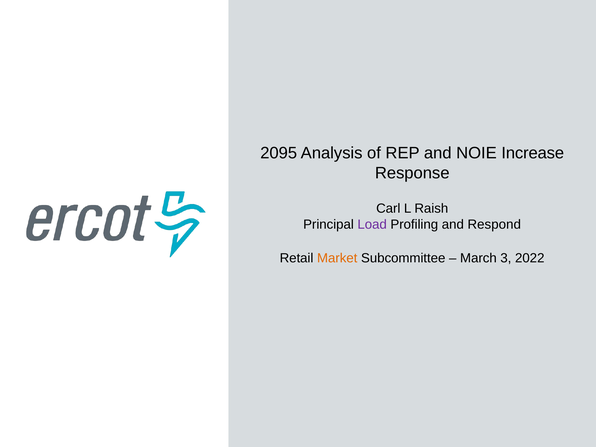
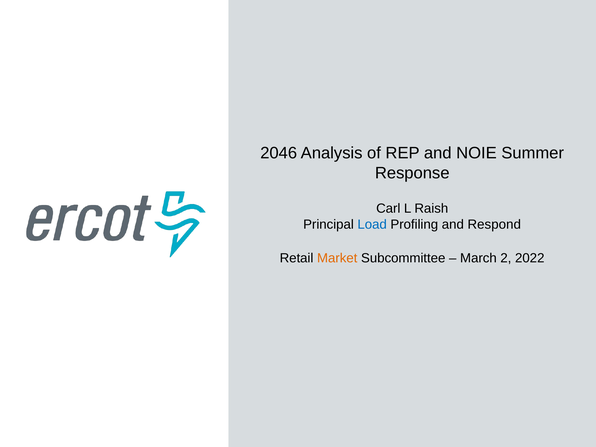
2095: 2095 -> 2046
Increase: Increase -> Summer
Load colour: purple -> blue
3: 3 -> 2
